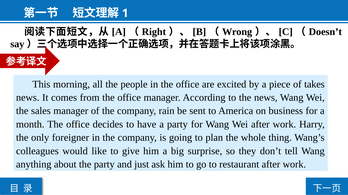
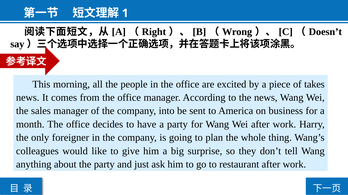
rain: rain -> into
